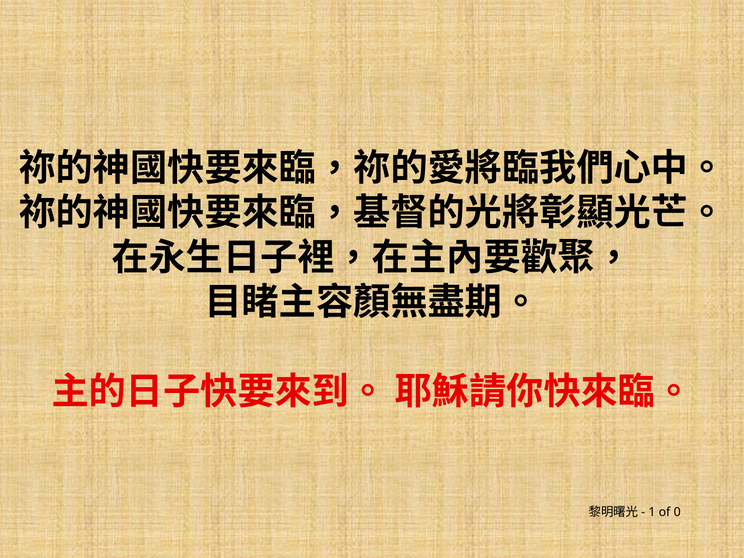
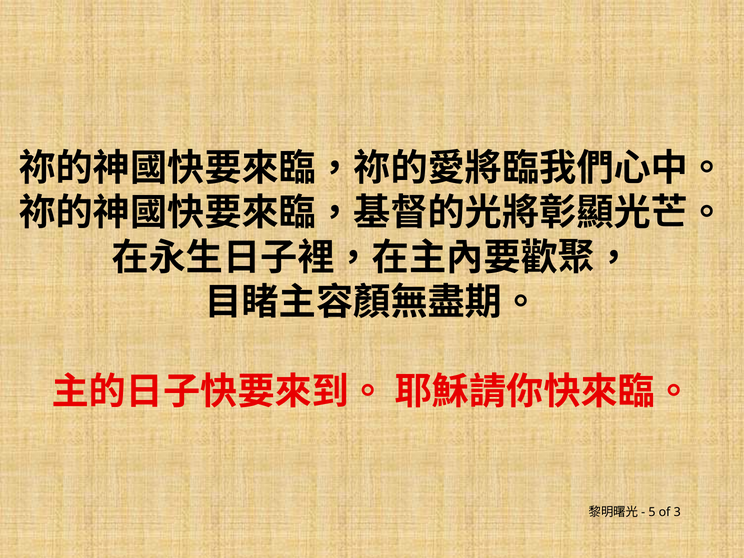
1: 1 -> 5
0: 0 -> 3
